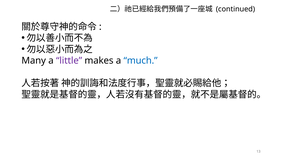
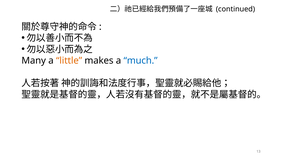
little colour: purple -> orange
